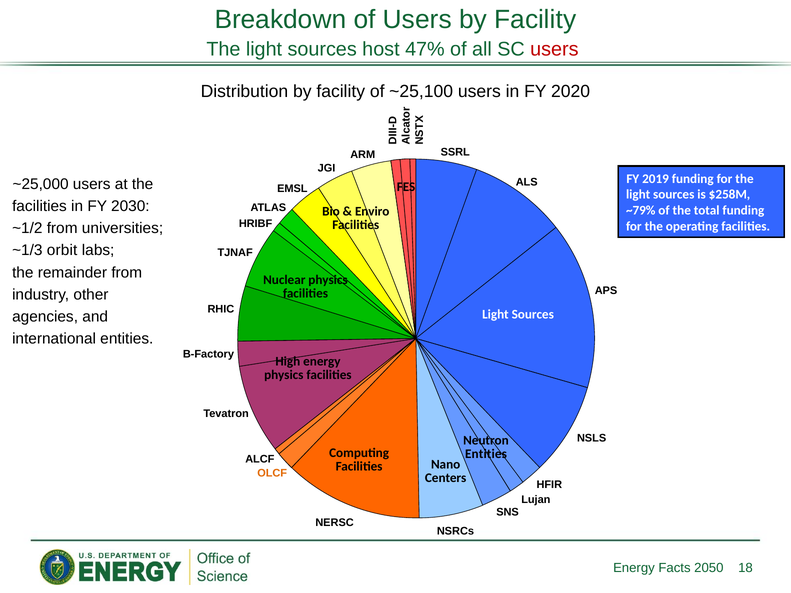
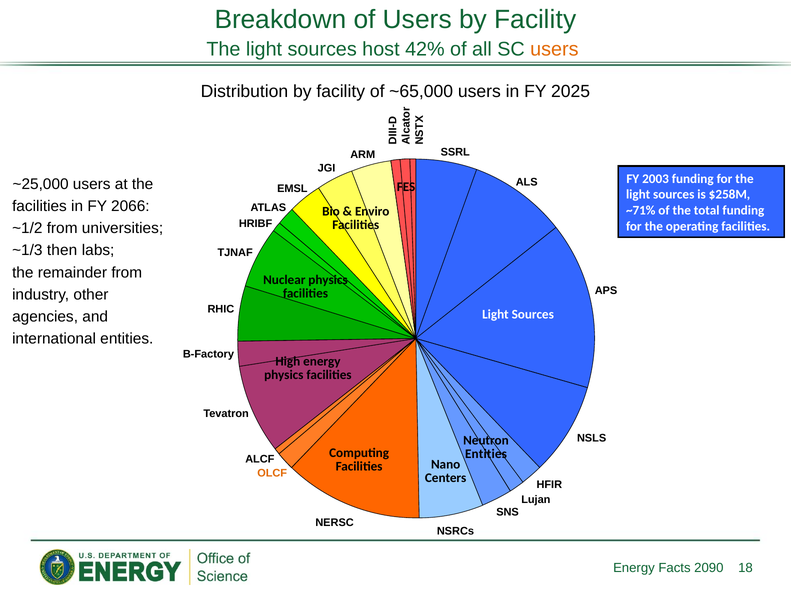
47%: 47% -> 42%
users at (554, 49) colour: red -> orange
~25,100: ~25,100 -> ~65,000
2020: 2020 -> 2025
2019: 2019 -> 2003
2030: 2030 -> 2066
~79%: ~79% -> ~71%
orbit: orbit -> then
2050: 2050 -> 2090
